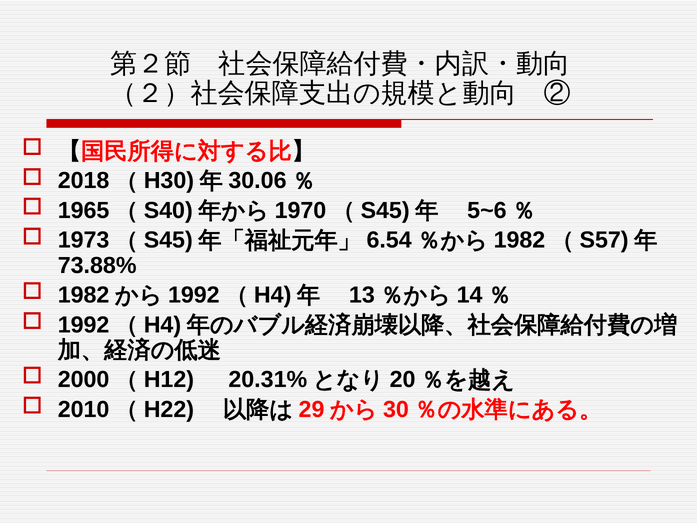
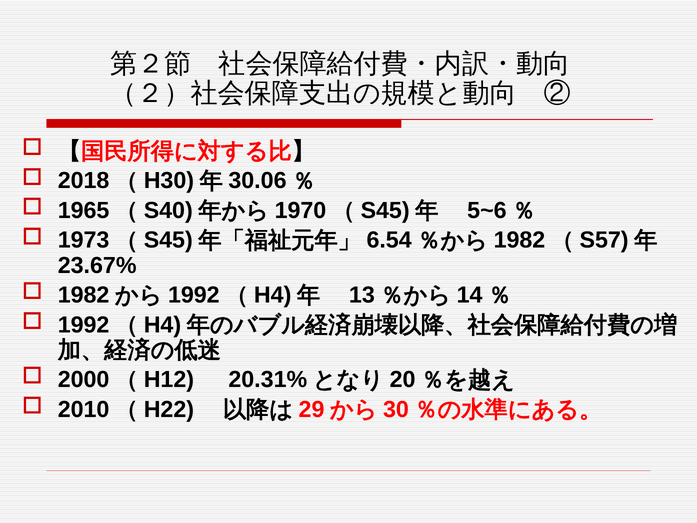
73.88%: 73.88% -> 23.67%
